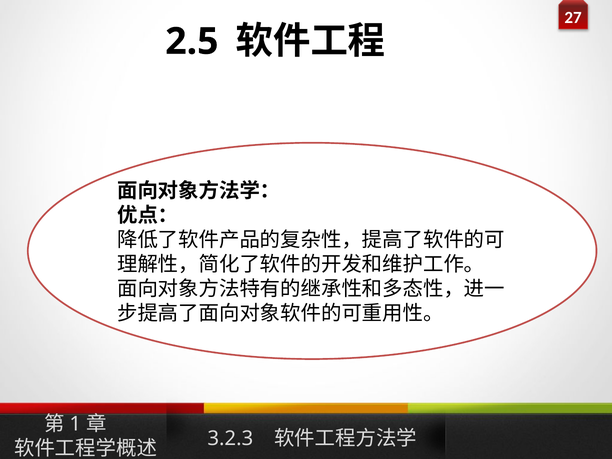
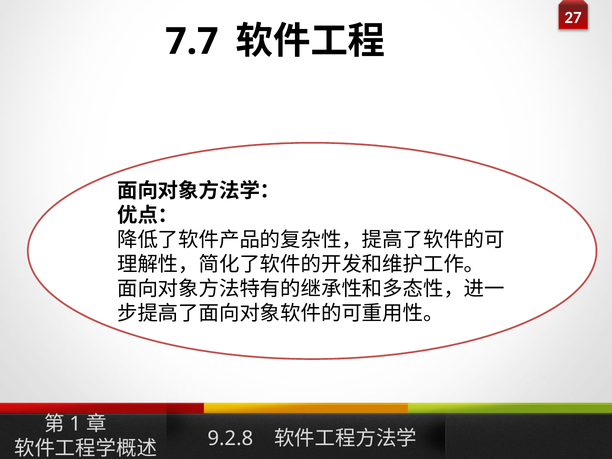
2.5: 2.5 -> 7.7
3.2.3: 3.2.3 -> 9.2.8
